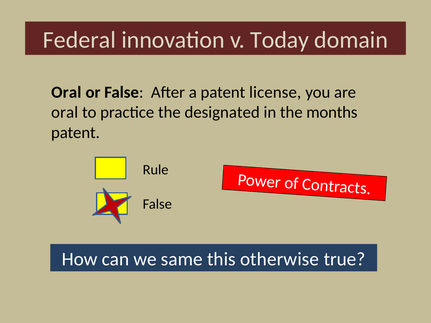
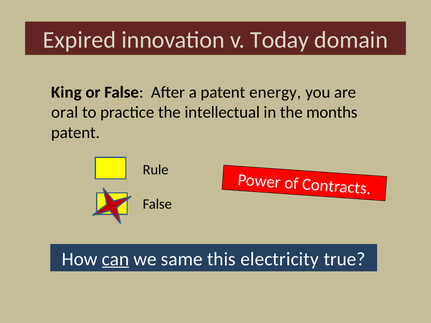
Federal: Federal -> Expired
Oral at (66, 92): Oral -> King
license: license -> energy
designated: designated -> intellectual
can underline: none -> present
otherwise: otherwise -> electricity
